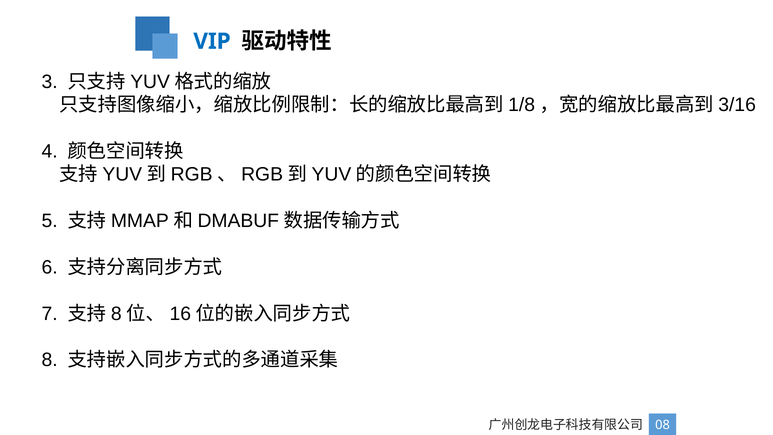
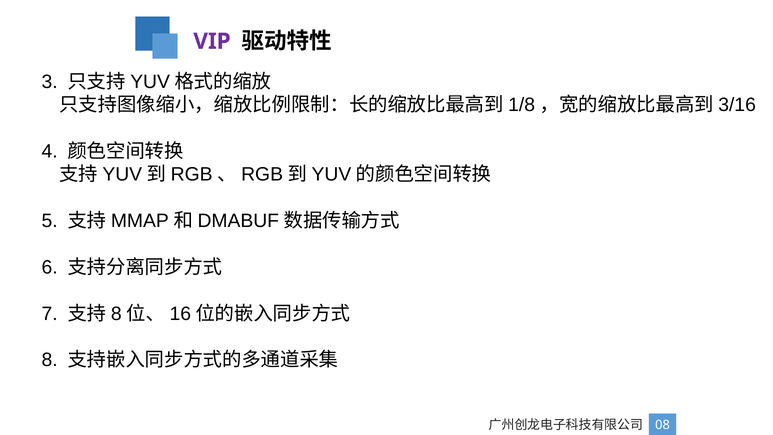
VIP colour: blue -> purple
